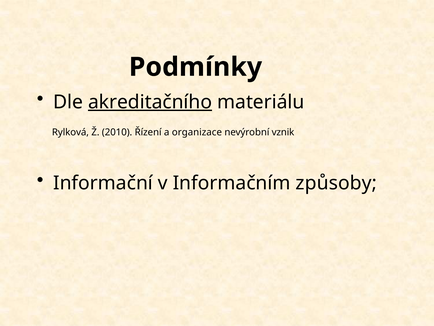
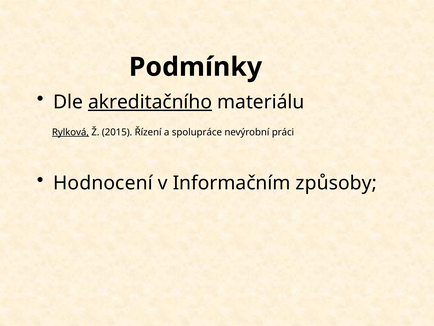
Rylková underline: none -> present
2010: 2010 -> 2015
organizace: organizace -> spolupráce
vznik: vznik -> práci
Informační: Informační -> Hodnocení
